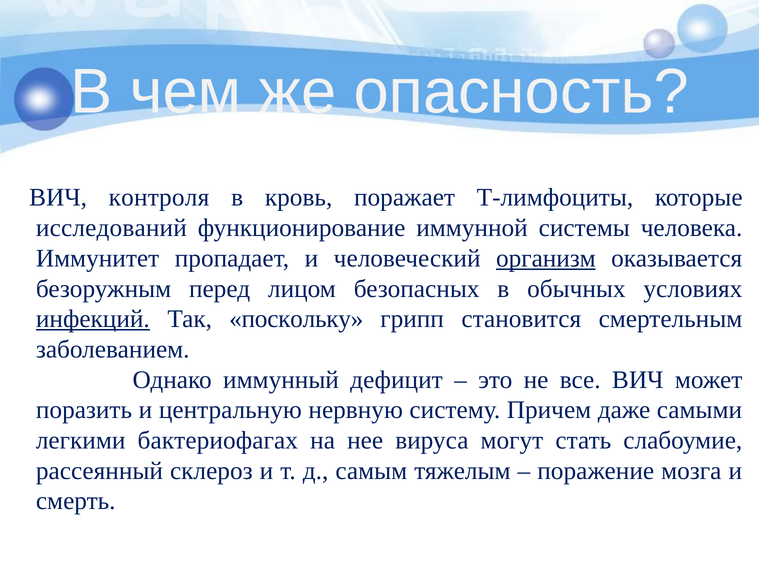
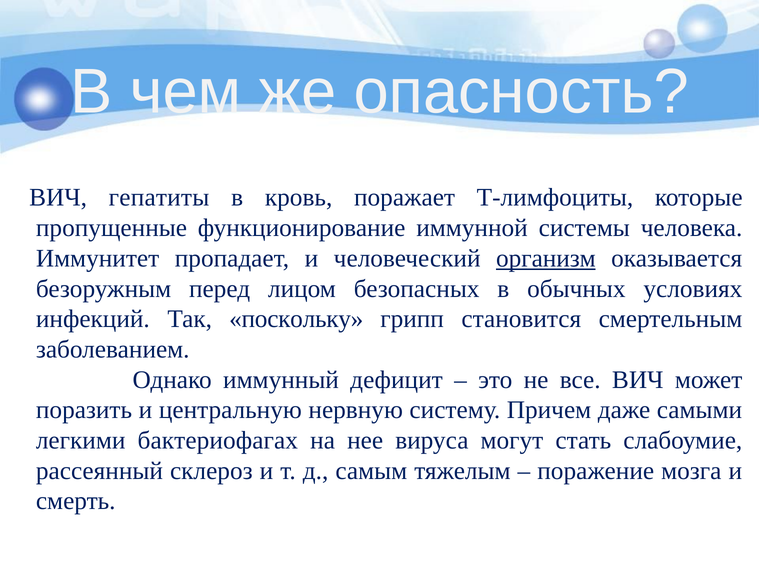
контроля: контроля -> гепатиты
исследований: исследований -> пропущенные
инфекций underline: present -> none
